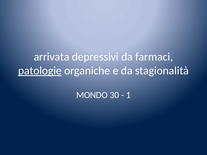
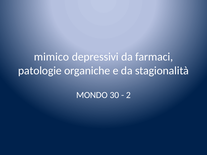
arrivata: arrivata -> mimico
patologie underline: present -> none
1: 1 -> 2
